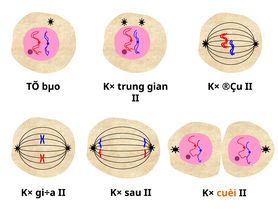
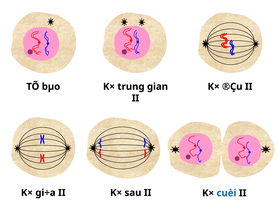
cuèi colour: orange -> blue
